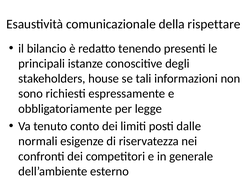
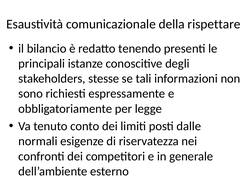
house: house -> stesse
